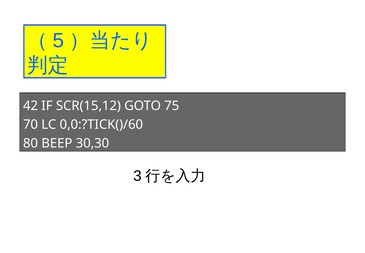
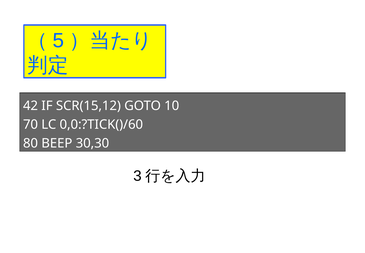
75: 75 -> 10
